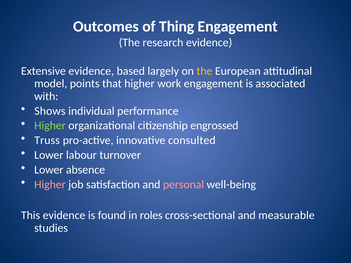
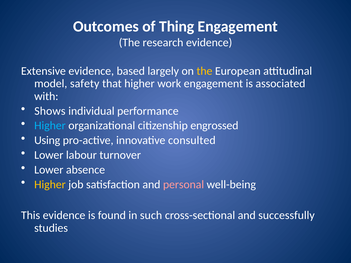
points: points -> safety
Higher at (50, 126) colour: light green -> light blue
Truss: Truss -> Using
Higher at (50, 185) colour: pink -> yellow
roles: roles -> such
measurable: measurable -> successfully
